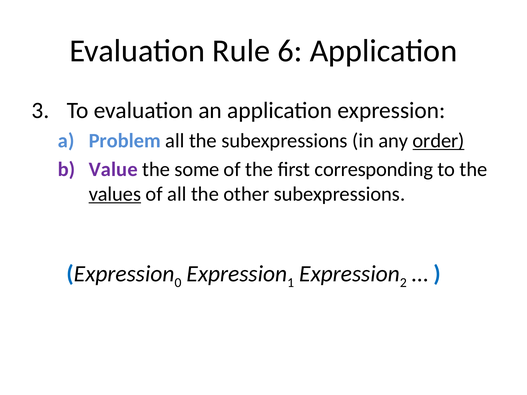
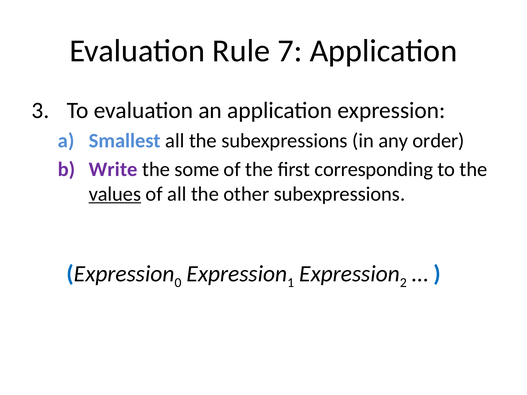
6: 6 -> 7
Problem: Problem -> Smallest
order underline: present -> none
Value: Value -> Write
